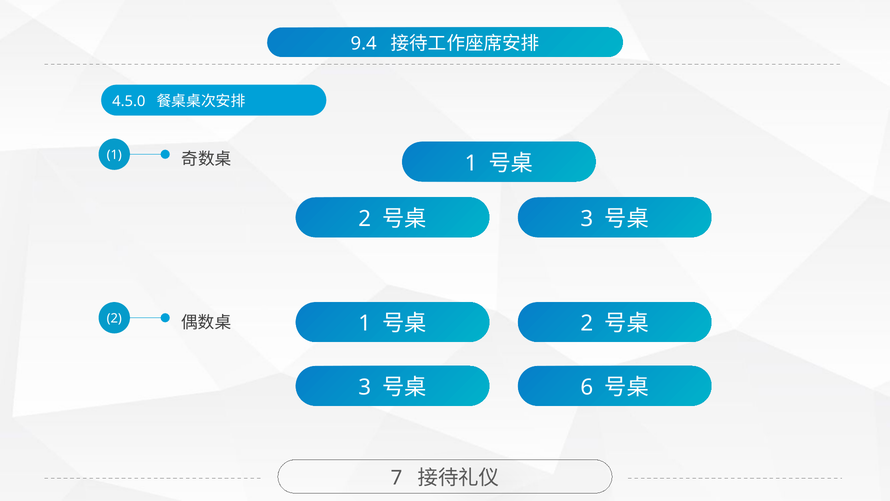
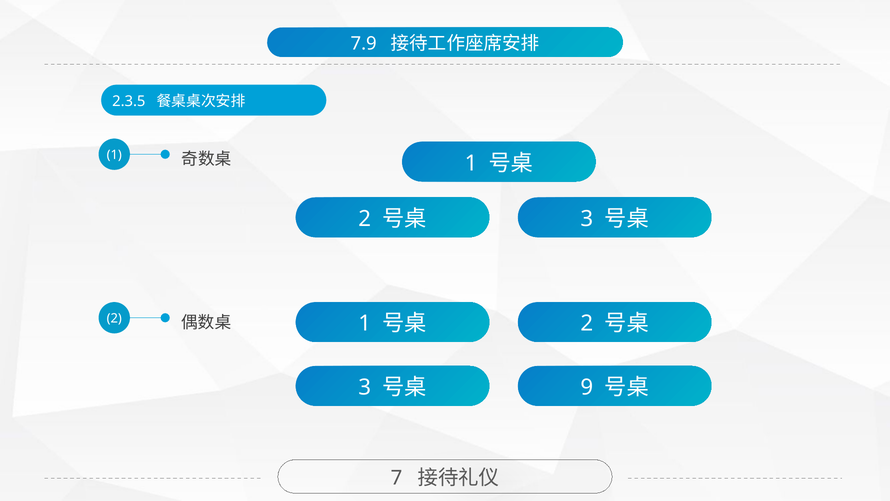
9.4: 9.4 -> 7.9
4.5.0: 4.5.0 -> 2.3.5
6: 6 -> 9
